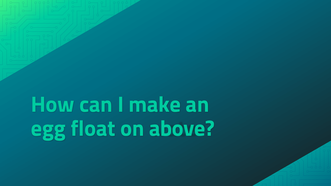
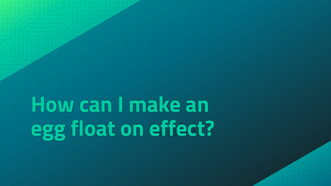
above: above -> effect
